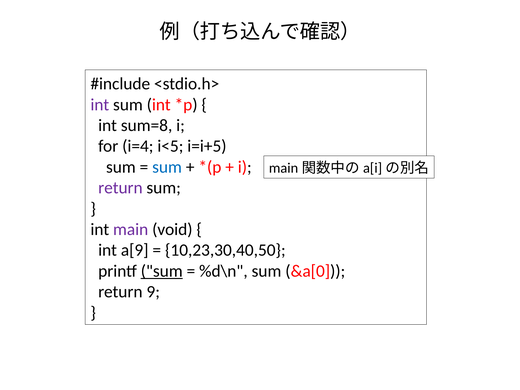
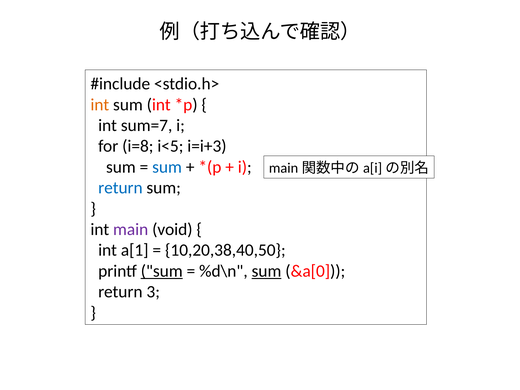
int at (100, 105) colour: purple -> orange
sum=8: sum=8 -> sum=7
i=4: i=4 -> i=8
i=i+5: i=i+5 -> i=i+3
return at (120, 188) colour: purple -> blue
a[9: a[9 -> a[1
10,23,30,40,50: 10,23,30,40,50 -> 10,20,38,40,50
sum at (266, 271) underline: none -> present
9: 9 -> 3
